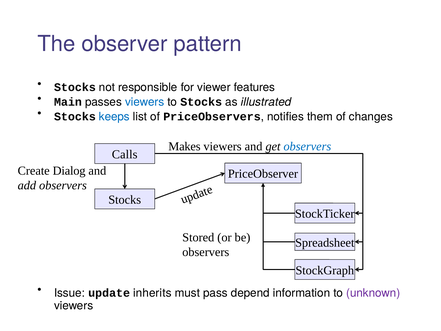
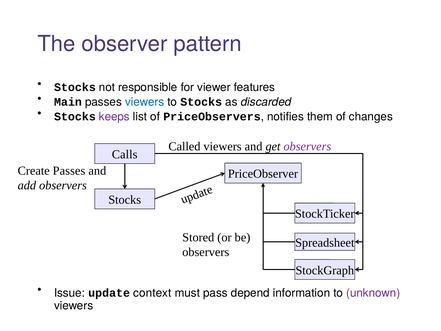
illustrated: illustrated -> discarded
keeps colour: blue -> purple
Makes: Makes -> Called
observers at (307, 146) colour: blue -> purple
Create Dialog: Dialog -> Passes
inherits: inherits -> context
